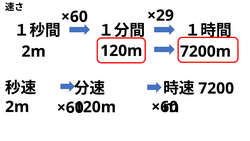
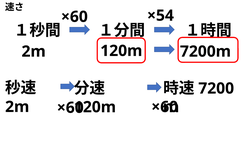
×29: ×29 -> ×54
